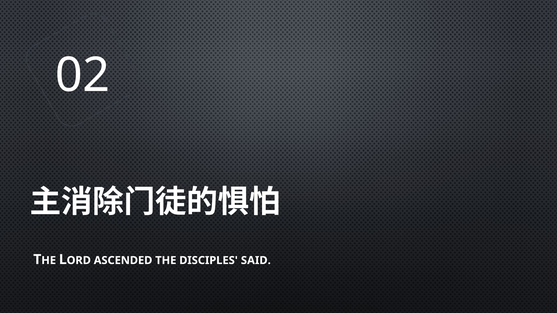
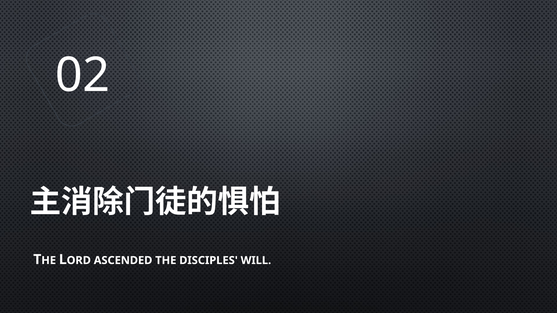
SAID: SAID -> WILL
